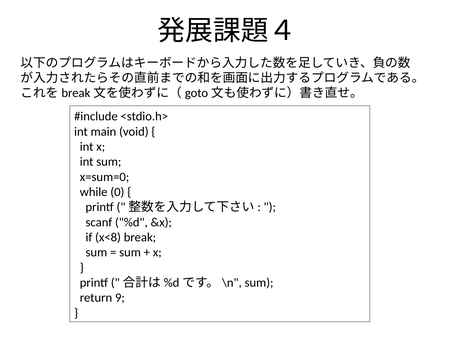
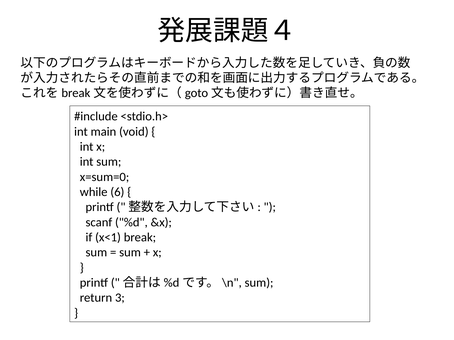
0: 0 -> 6
x<8: x<8 -> x<1
9: 9 -> 3
